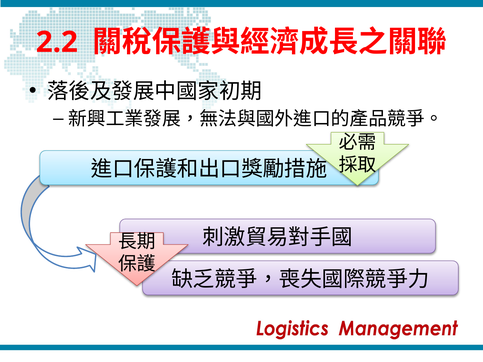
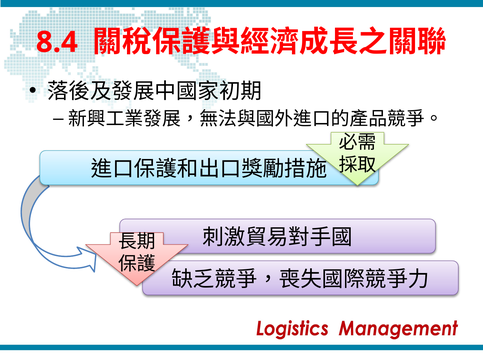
2.2: 2.2 -> 8.4
